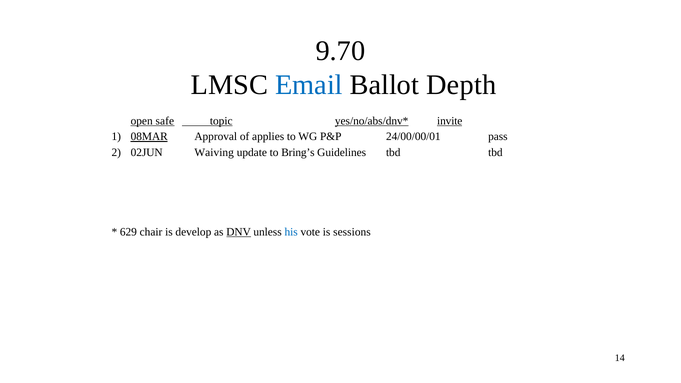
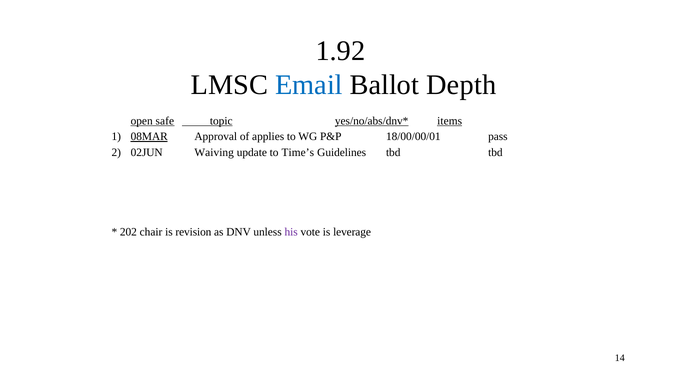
9.70: 9.70 -> 1.92
invite: invite -> items
24/00/00/01: 24/00/00/01 -> 18/00/00/01
Bring’s: Bring’s -> Time’s
629: 629 -> 202
develop: develop -> revision
DNV underline: present -> none
his colour: blue -> purple
sessions: sessions -> leverage
